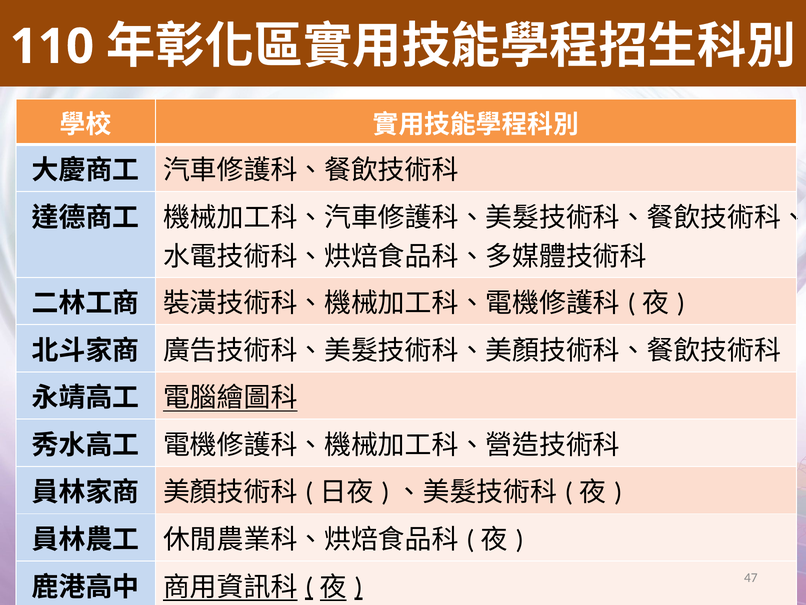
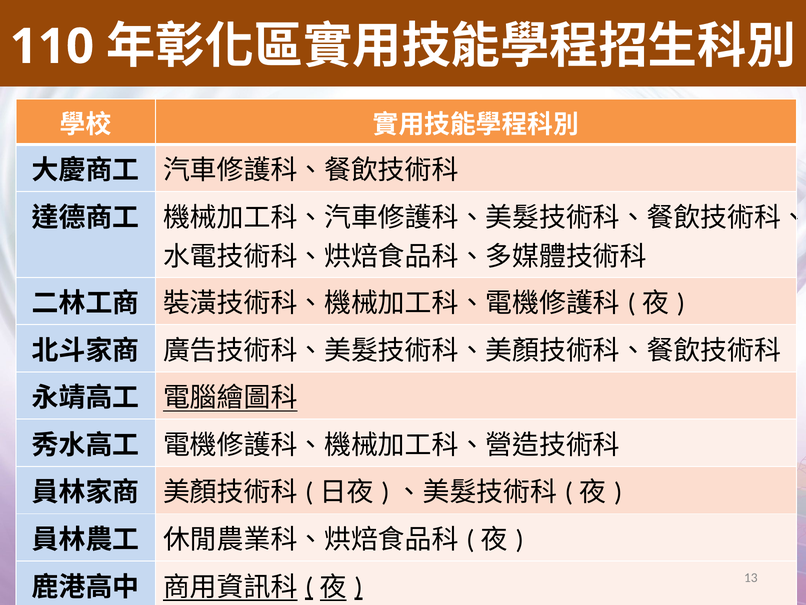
47: 47 -> 13
